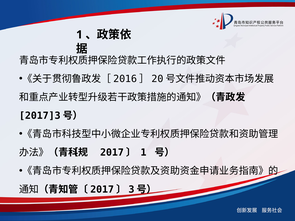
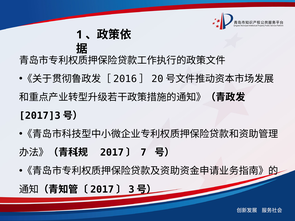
1 at (143, 153): 1 -> 7
